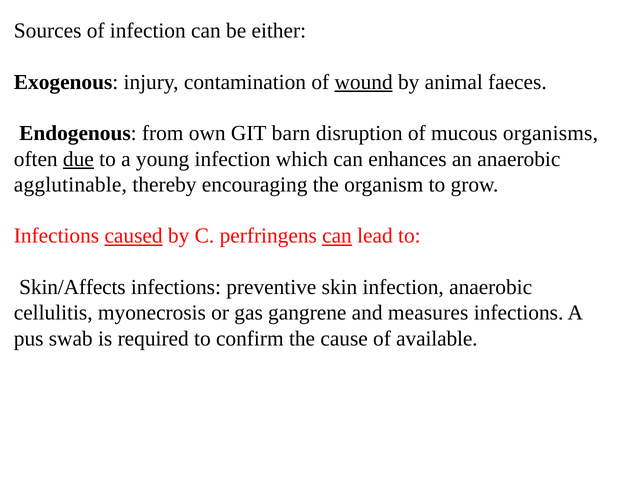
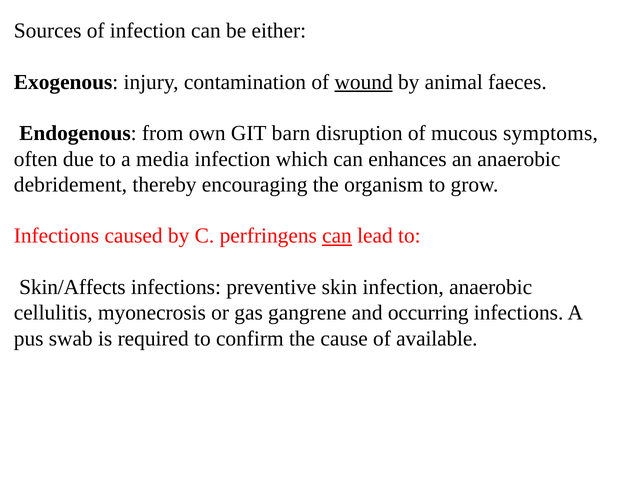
organisms: organisms -> symptoms
due underline: present -> none
young: young -> media
agglutinable: agglutinable -> debridement
caused underline: present -> none
measures: measures -> occurring
